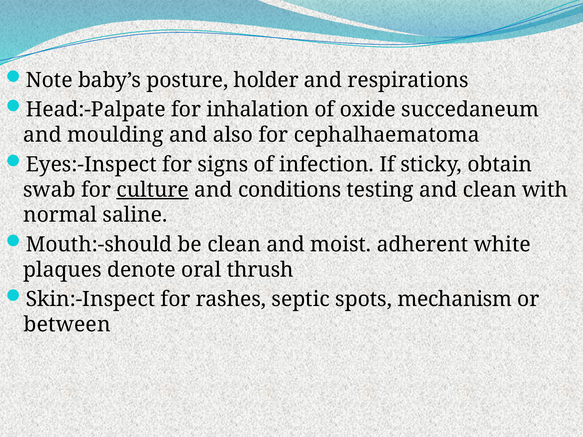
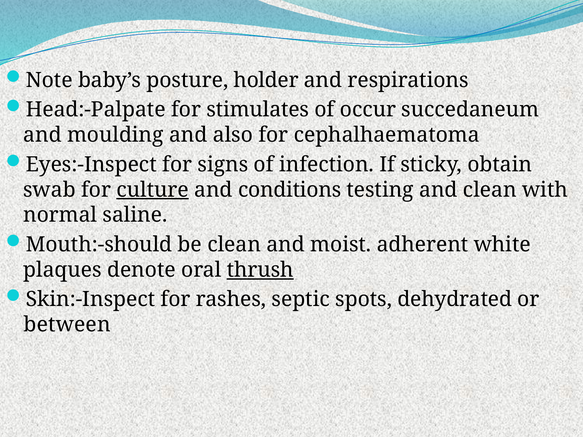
inhalation: inhalation -> stimulates
oxide: oxide -> occur
thrush underline: none -> present
mechanism: mechanism -> dehydrated
